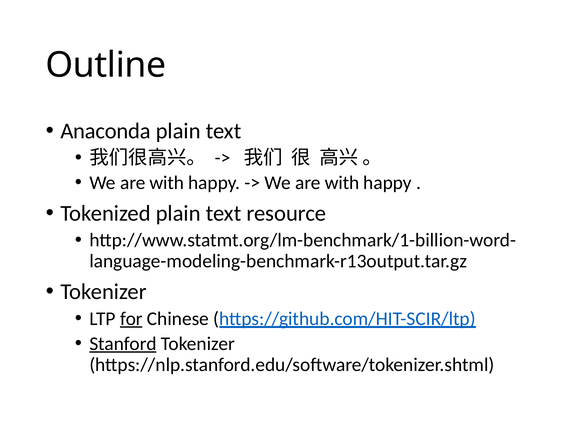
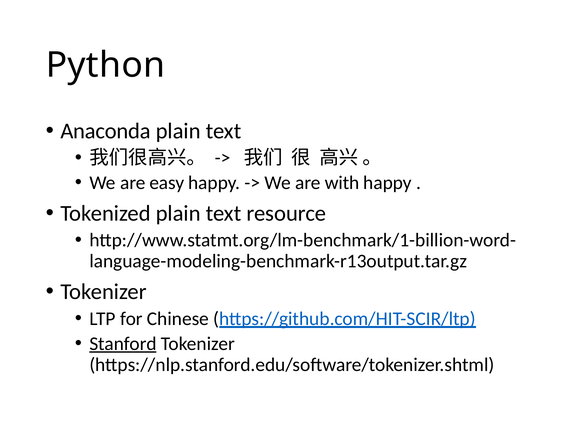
Outline: Outline -> Python
with at (167, 183): with -> easy
for underline: present -> none
